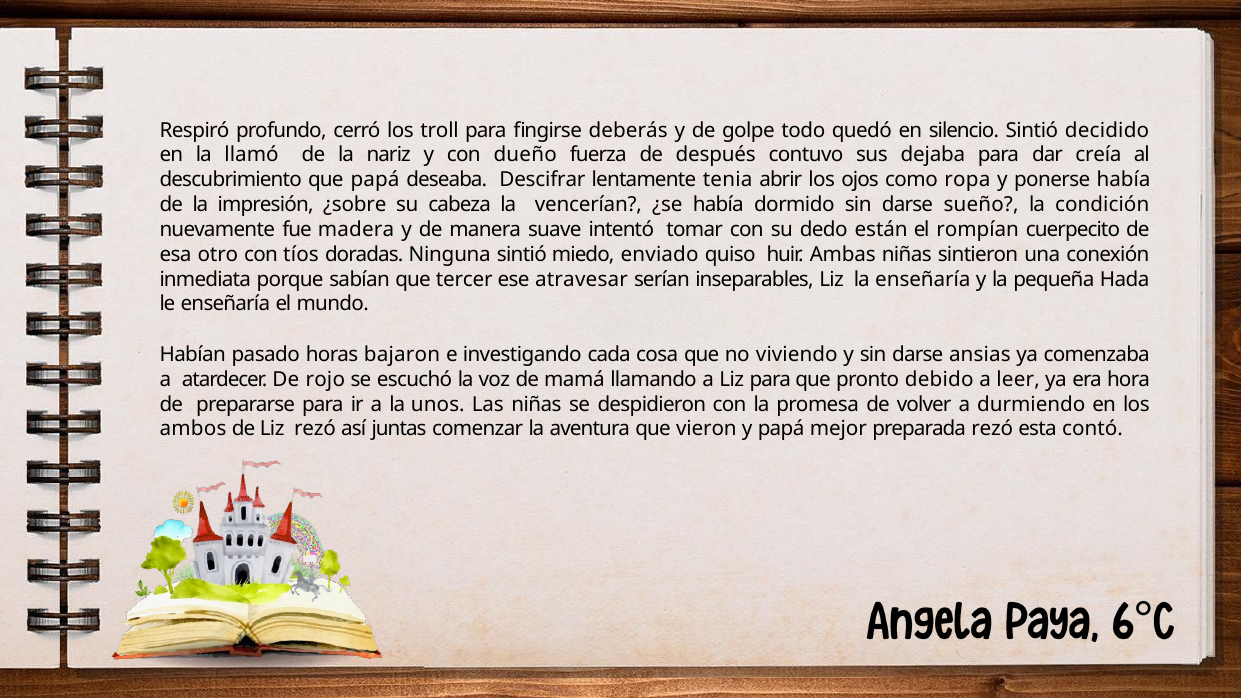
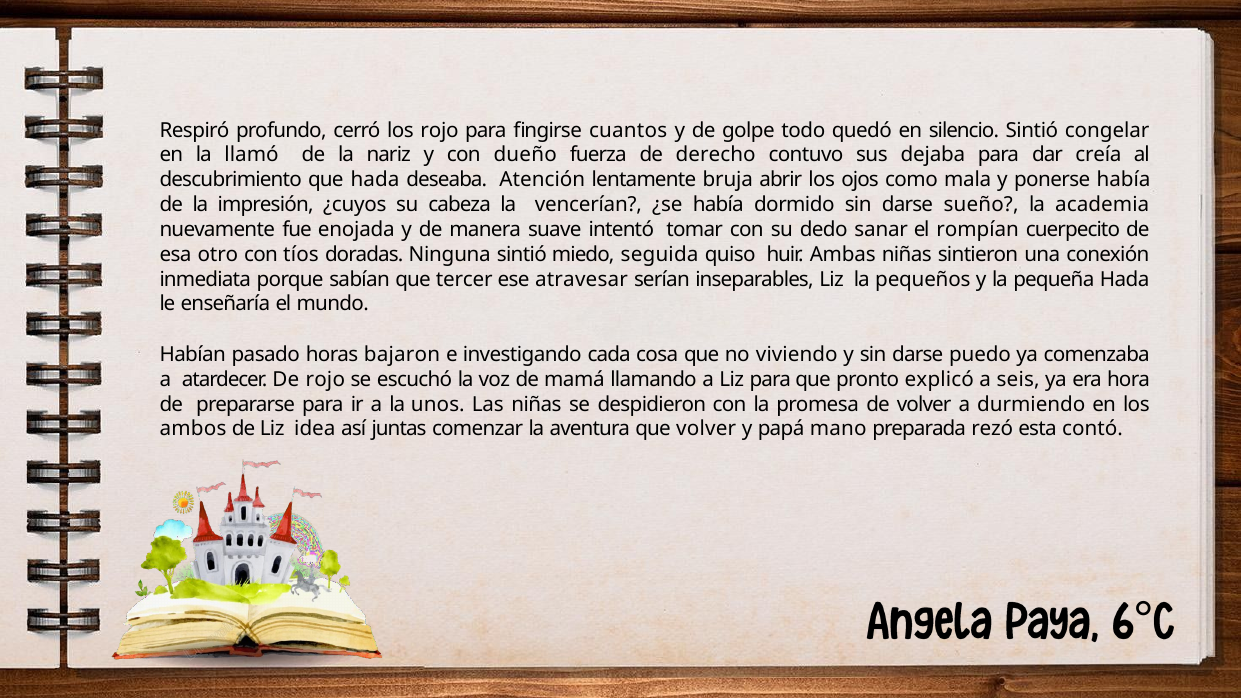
los troll: troll -> rojo
deberás: deberás -> cuantos
decidido: decidido -> congelar
después: después -> derecho
que papá: papá -> hada
Descifrar: Descifrar -> Atención
tenia: tenia -> bruja
ropa: ropa -> mala
¿sobre: ¿sobre -> ¿cuyos
condición: condición -> academia
madera: madera -> enojada
están: están -> sanar
enviado: enviado -> seguida
la enseñaría: enseñaría -> pequeños
ansias: ansias -> puedo
debido: debido -> explicó
leer: leer -> seis
Liz rezó: rezó -> idea
que vieron: vieron -> volver
mejor: mejor -> mano
